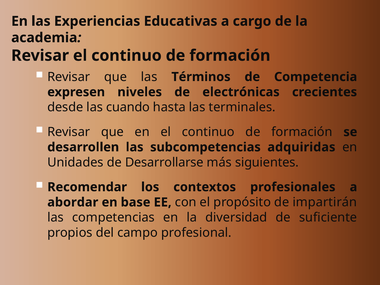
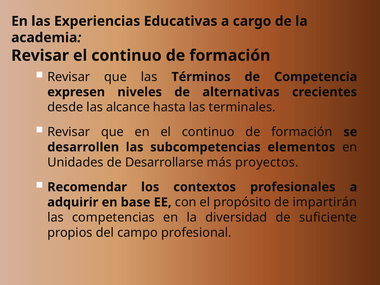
electrónicas: electrónicas -> alternativas
cuando: cuando -> alcance
adquiridas: adquiridas -> elementos
siguientes: siguientes -> proyectos
abordar: abordar -> adquirir
